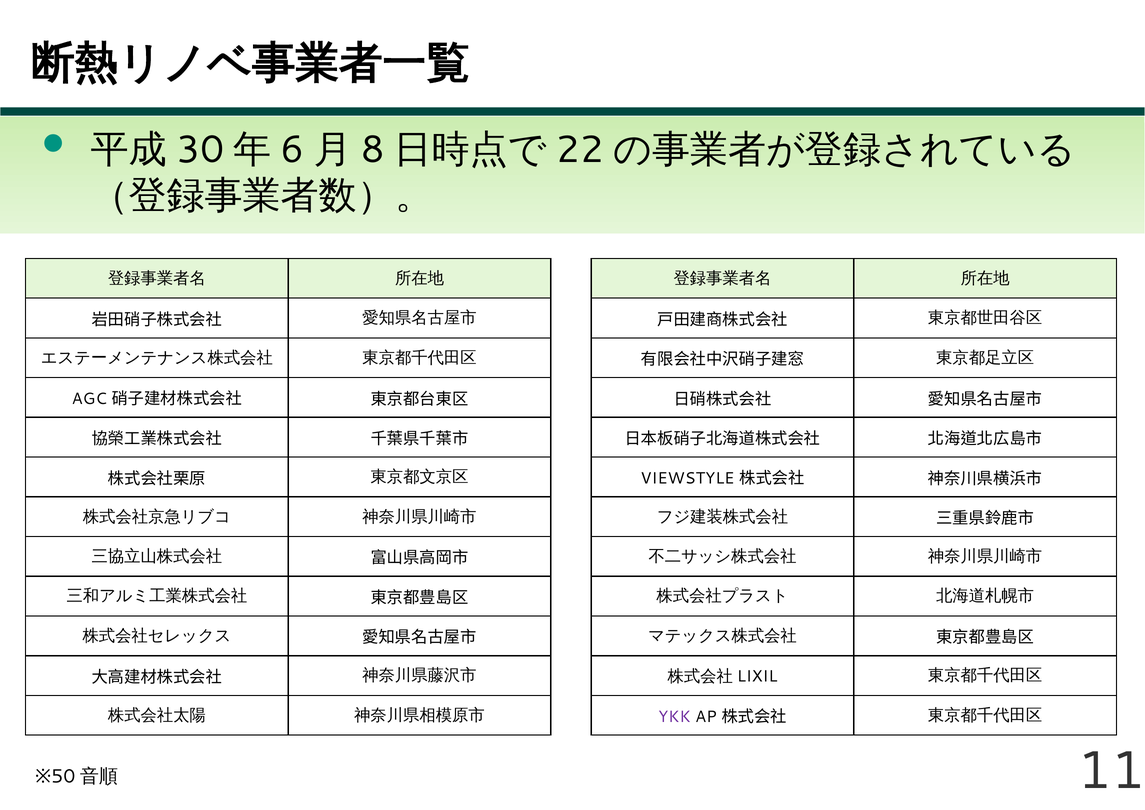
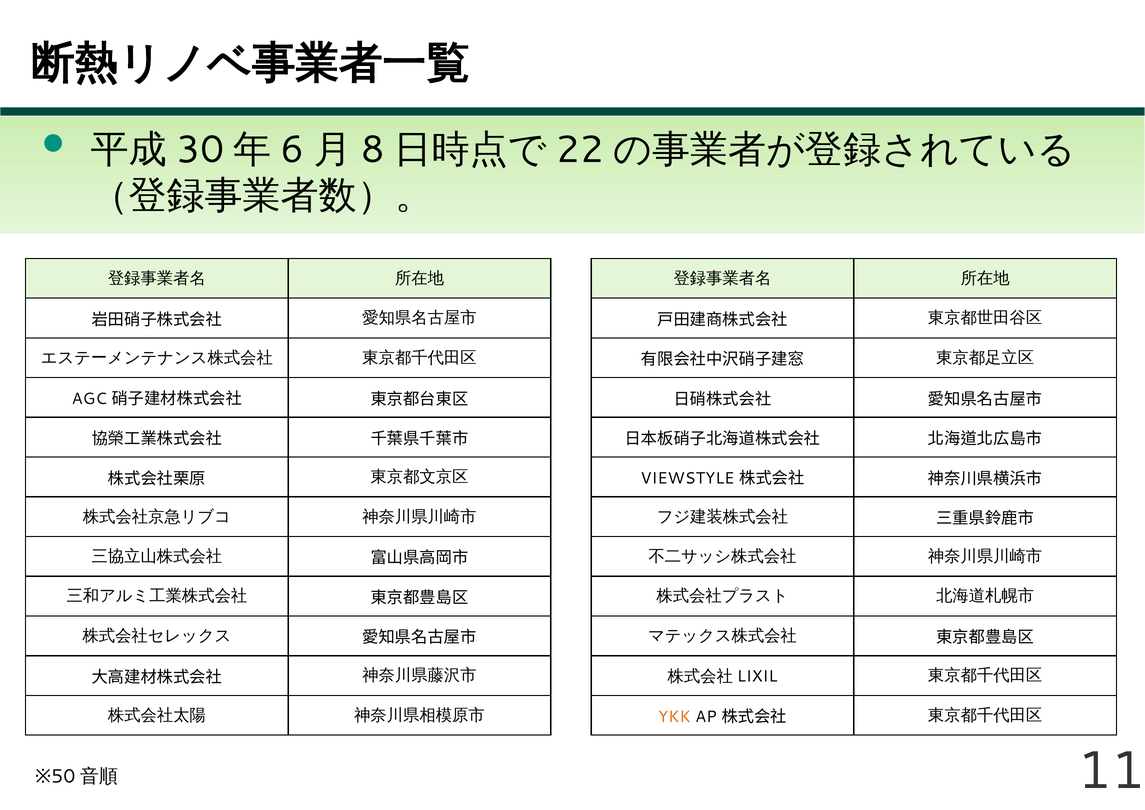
YKK colour: purple -> orange
